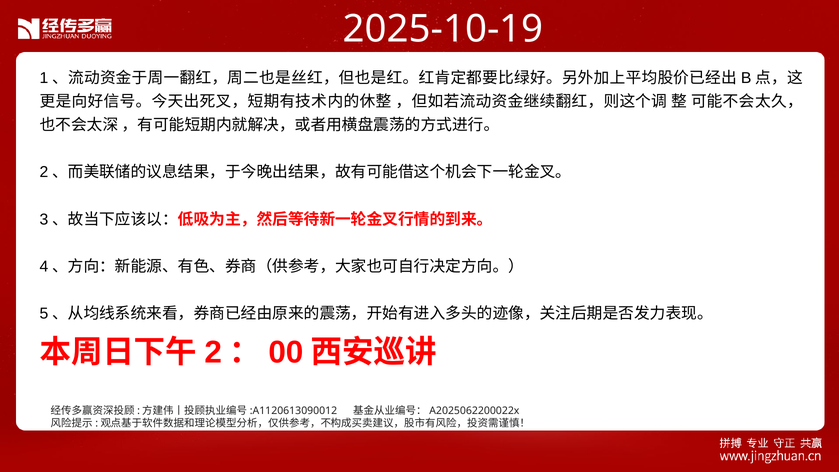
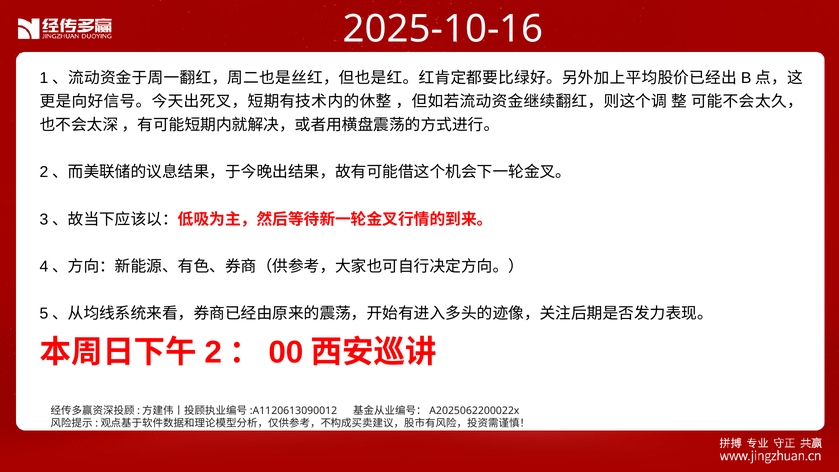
2025-10-19: 2025-10-19 -> 2025-10-16
